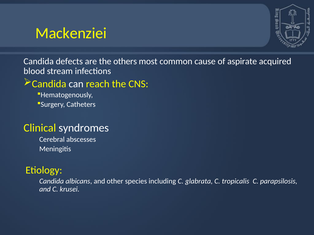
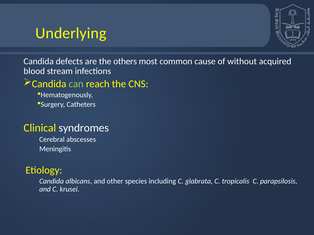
Mackenziei: Mackenziei -> Underlying
aspirate: aspirate -> without
can colour: white -> light green
